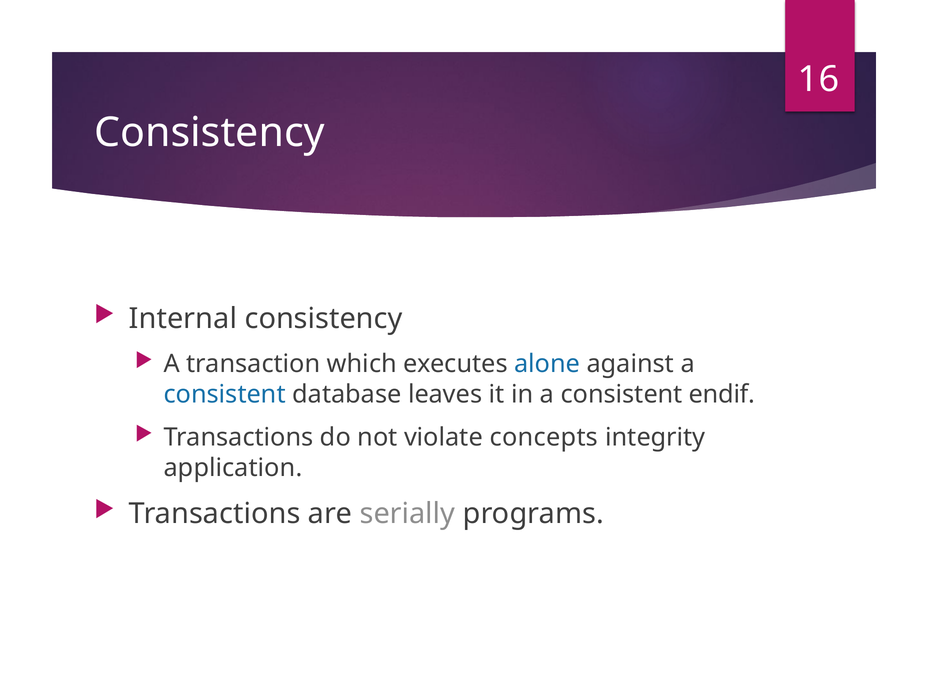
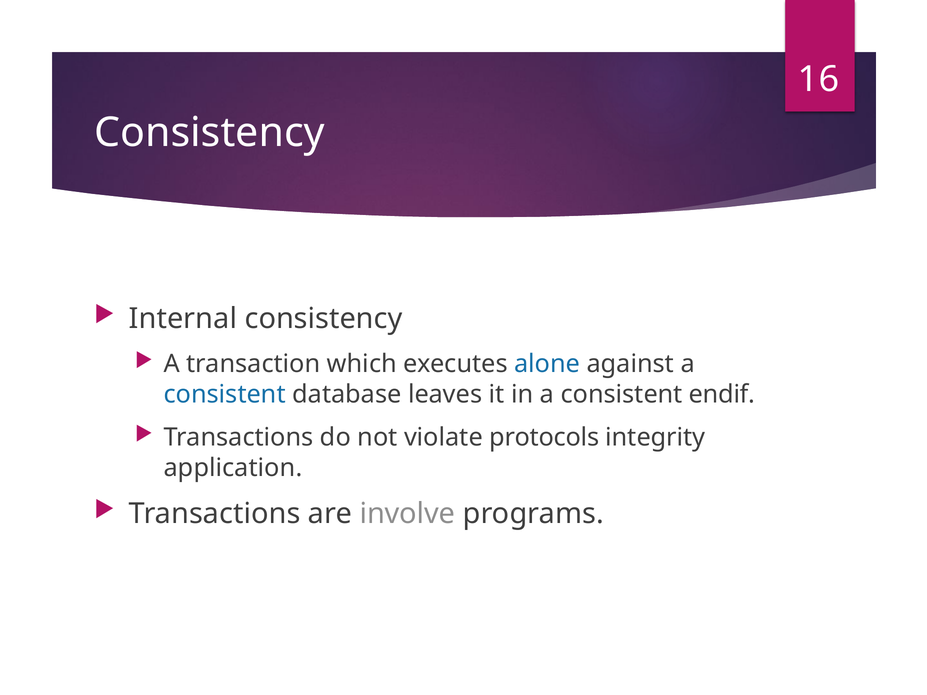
concepts: concepts -> protocols
serially: serially -> involve
